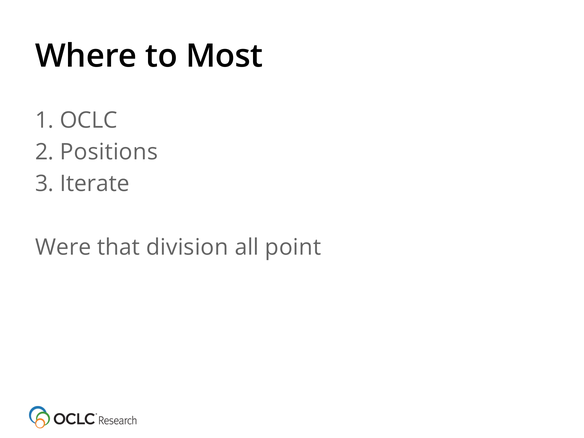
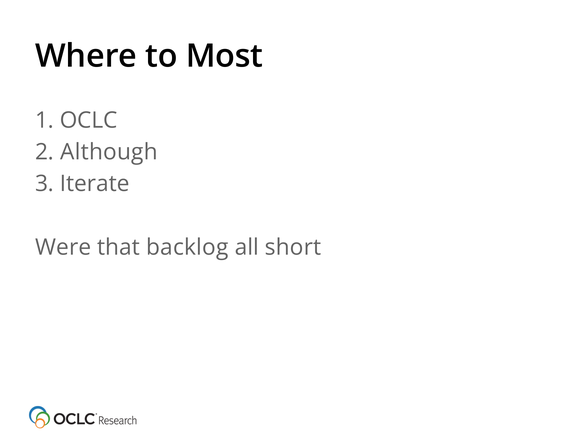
Positions: Positions -> Although
division: division -> backlog
point: point -> short
